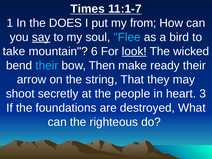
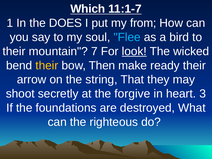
Times: Times -> Which
say underline: present -> none
take at (14, 51): take -> their
6: 6 -> 7
their at (47, 65) colour: light blue -> yellow
people: people -> forgive
